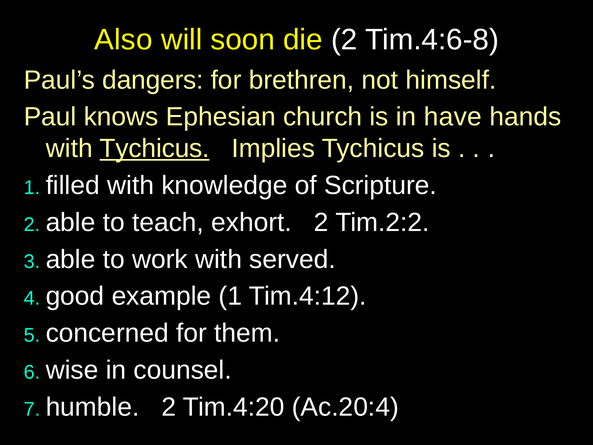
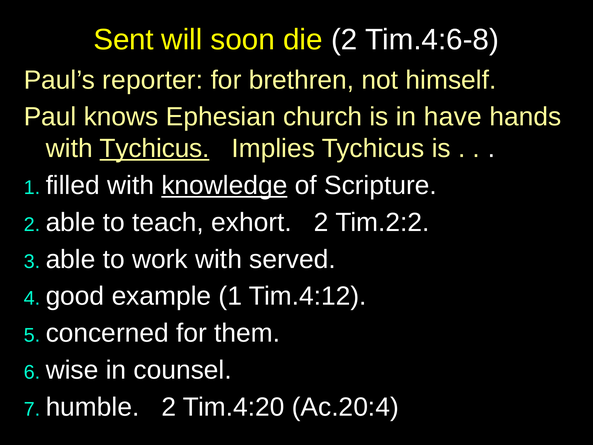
Also: Also -> Sent
dangers: dangers -> reporter
knowledge underline: none -> present
